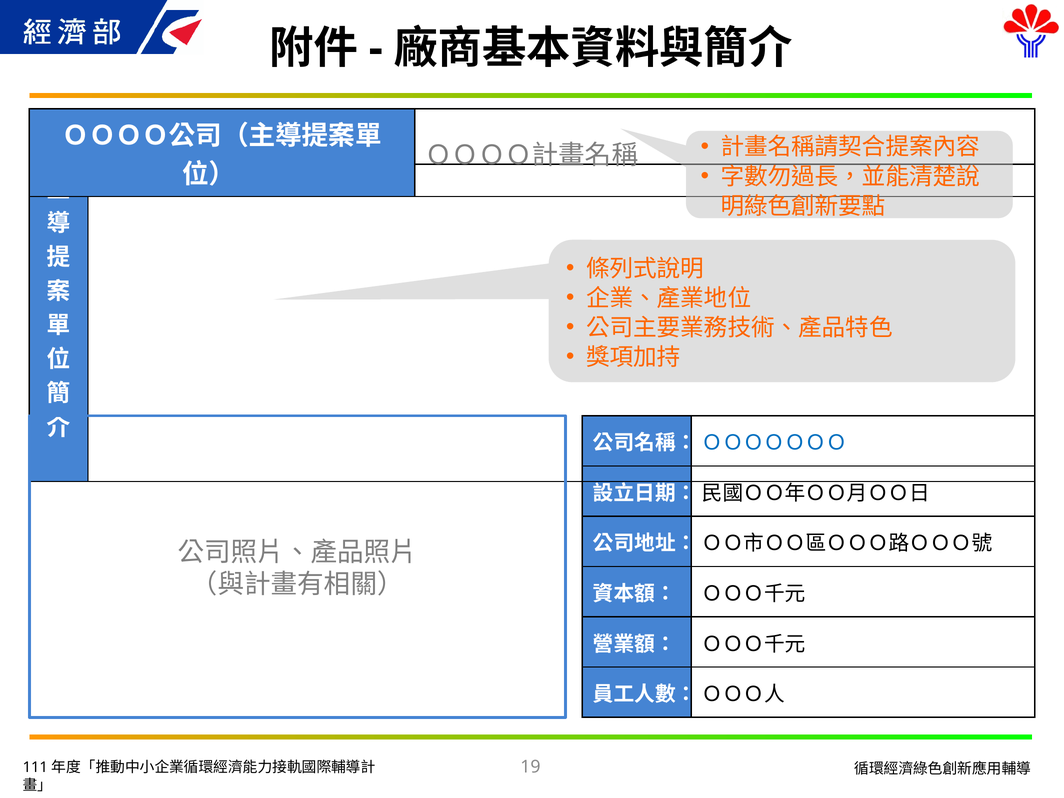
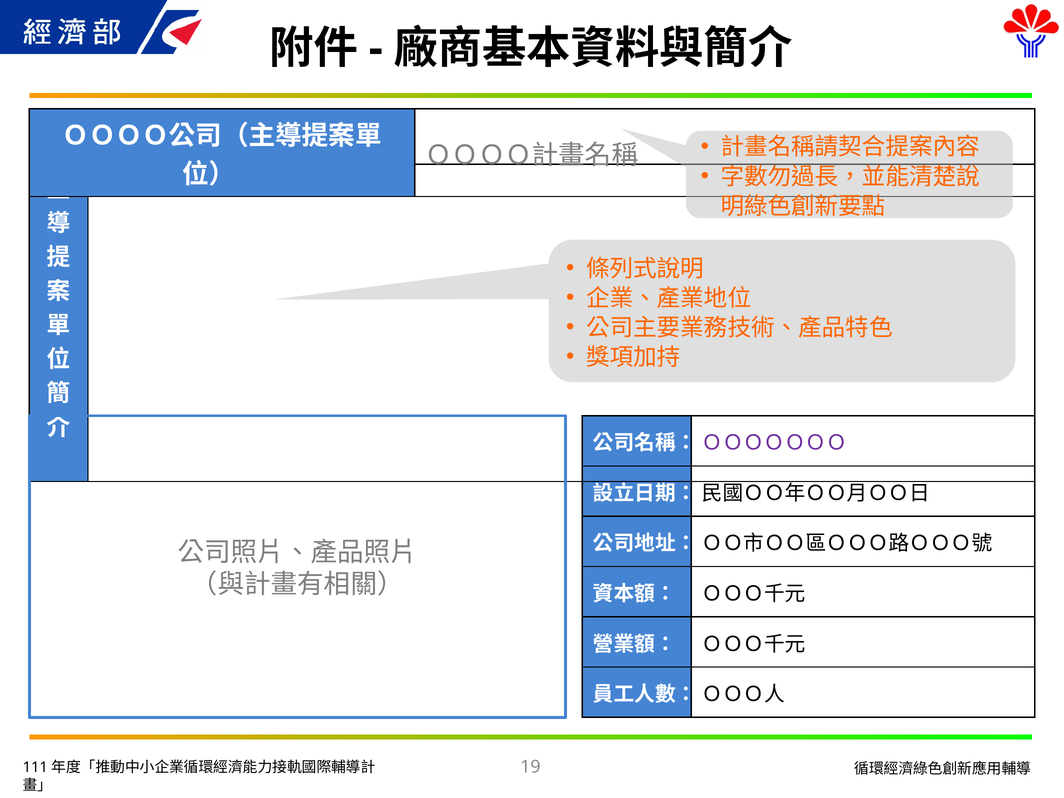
ＯＯＯＯＯＯＯ colour: blue -> purple
